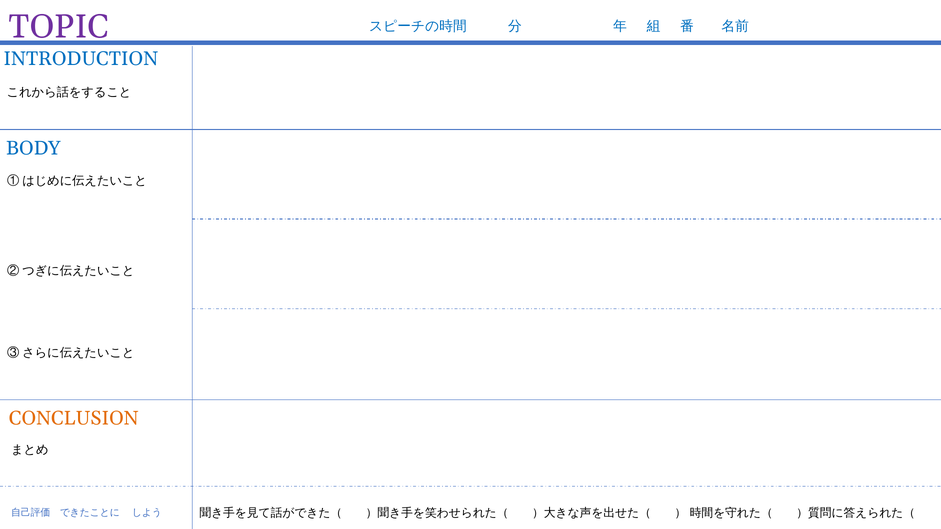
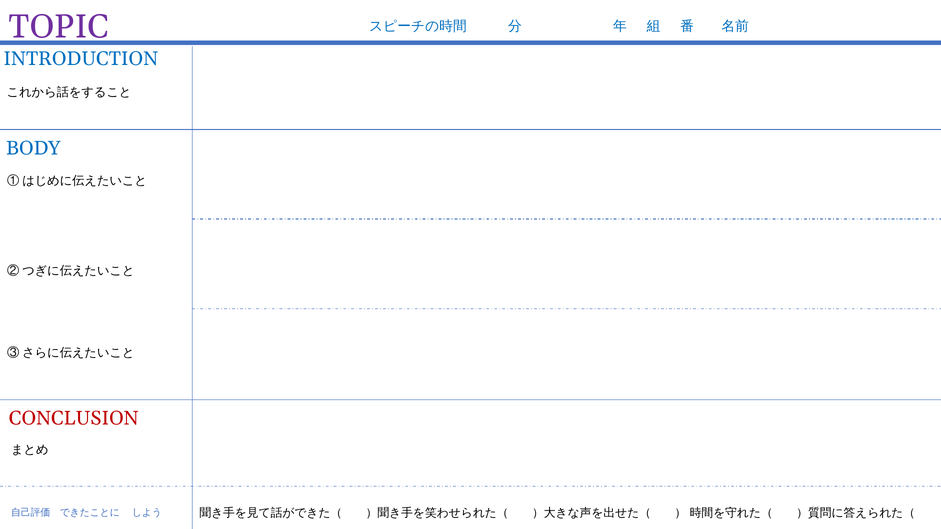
CONCLUSION colour: orange -> red
